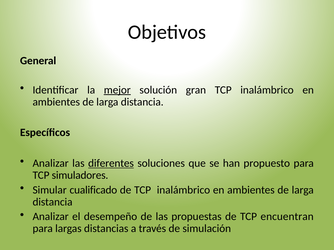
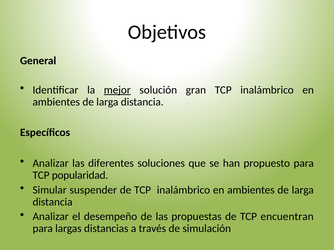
diferentes underline: present -> none
simuladores: simuladores -> popularidad
cualificado: cualificado -> suspender
